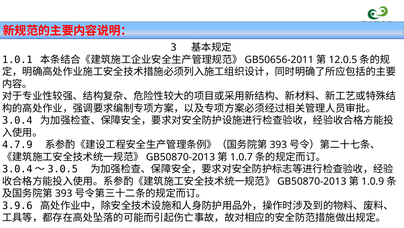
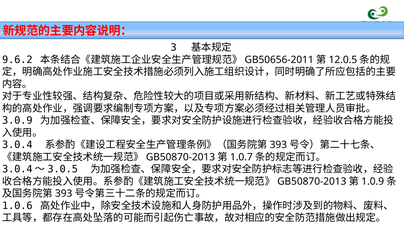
1.0.1: 1.0.1 -> 9.6.2
3.0.4: 3.0.4 -> 3.0.9
4.7.9: 4.7.9 -> 3.0.4
3.9.6: 3.9.6 -> 1.0.6
